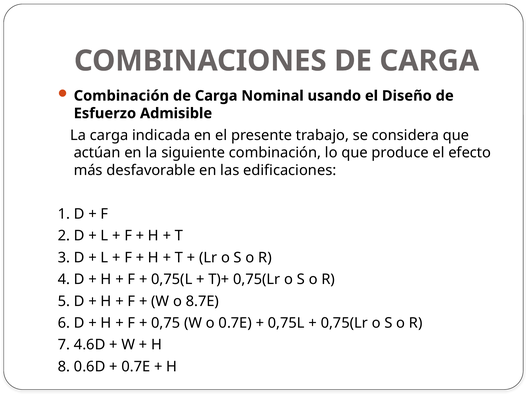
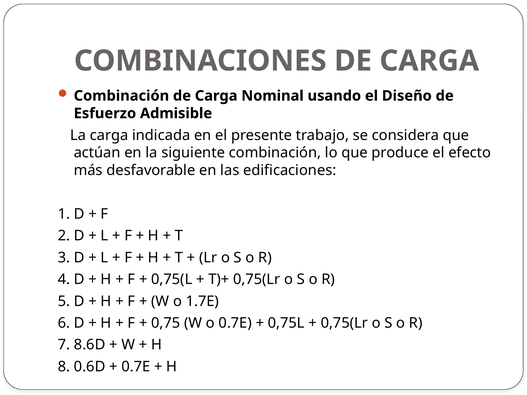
8.7E: 8.7E -> 1.7E
4.6D: 4.6D -> 8.6D
